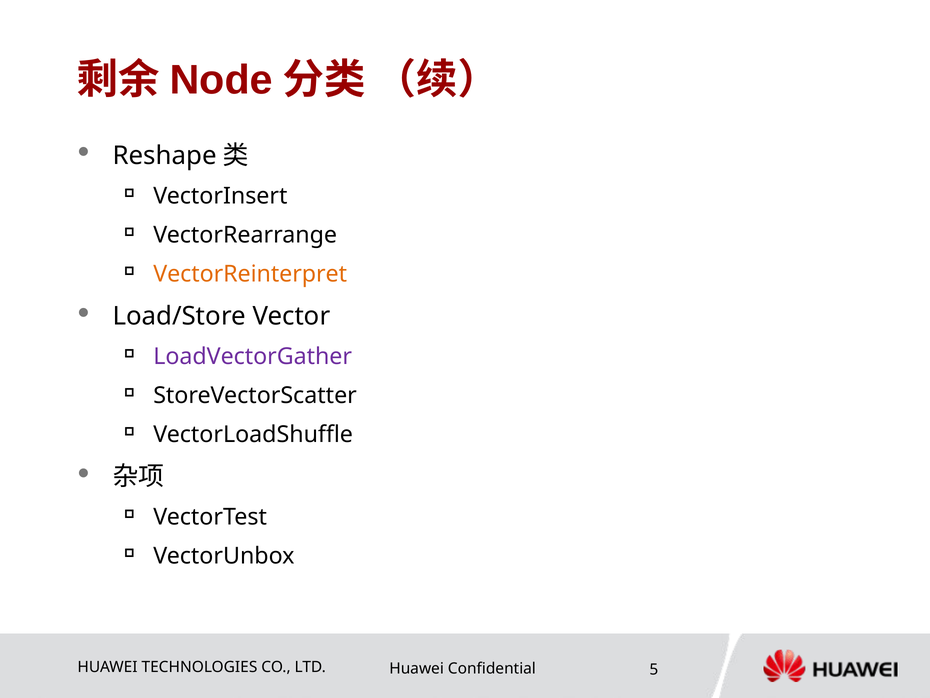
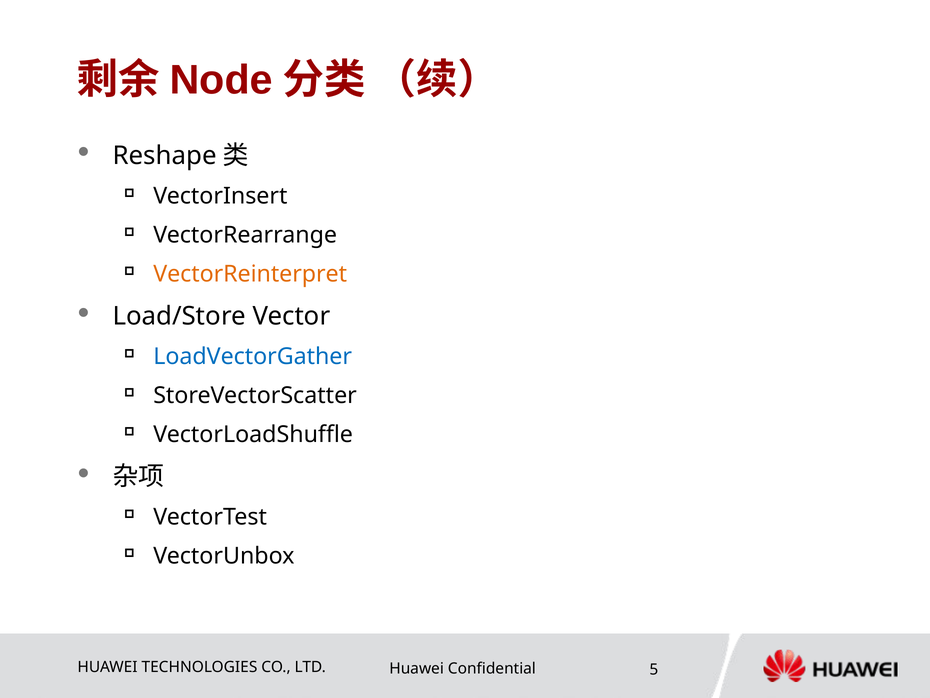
LoadVectorGather colour: purple -> blue
